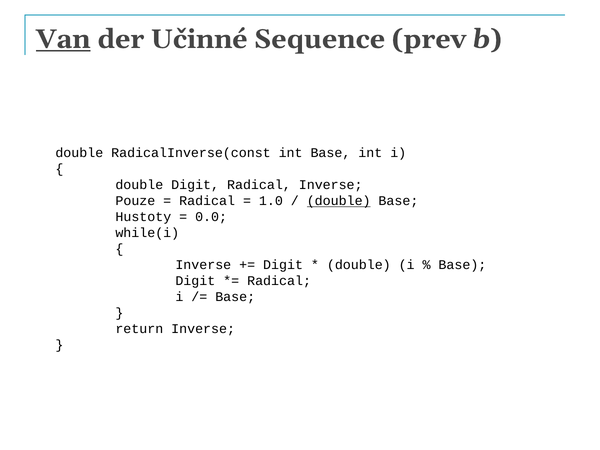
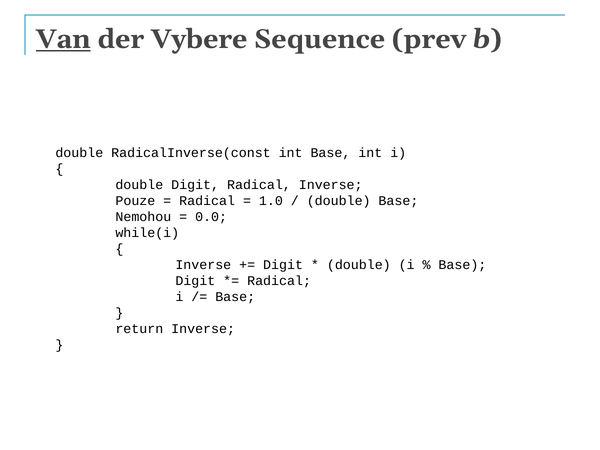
Učinné: Učinné -> Vybere
double at (339, 201) underline: present -> none
Hustoty: Hustoty -> Nemohou
